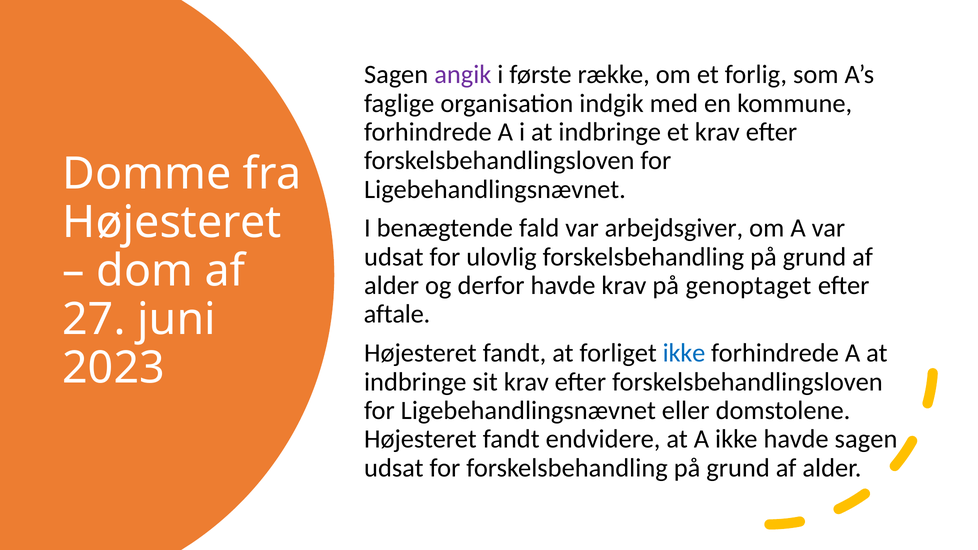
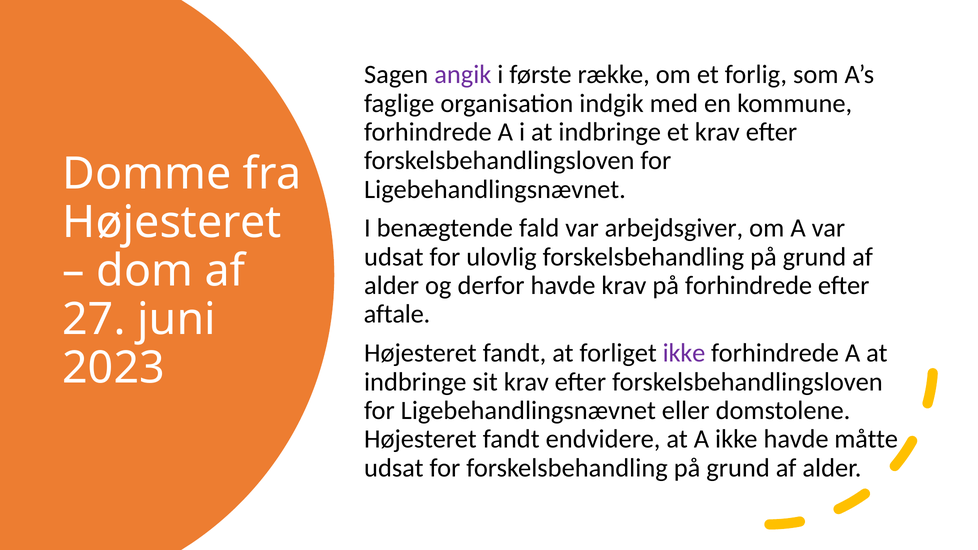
på genoptaget: genoptaget -> forhindrede
ikke at (684, 353) colour: blue -> purple
havde sagen: sagen -> måtte
